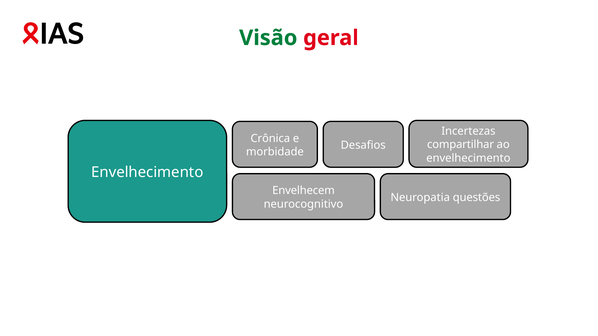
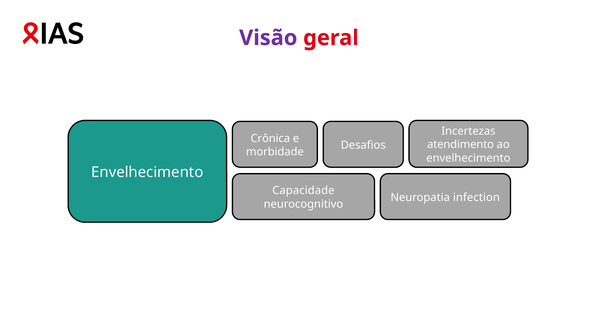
Visão colour: green -> purple
compartilhar: compartilhar -> atendimento
Envelhecem: Envelhecem -> Capacidade
questões: questões -> infection
